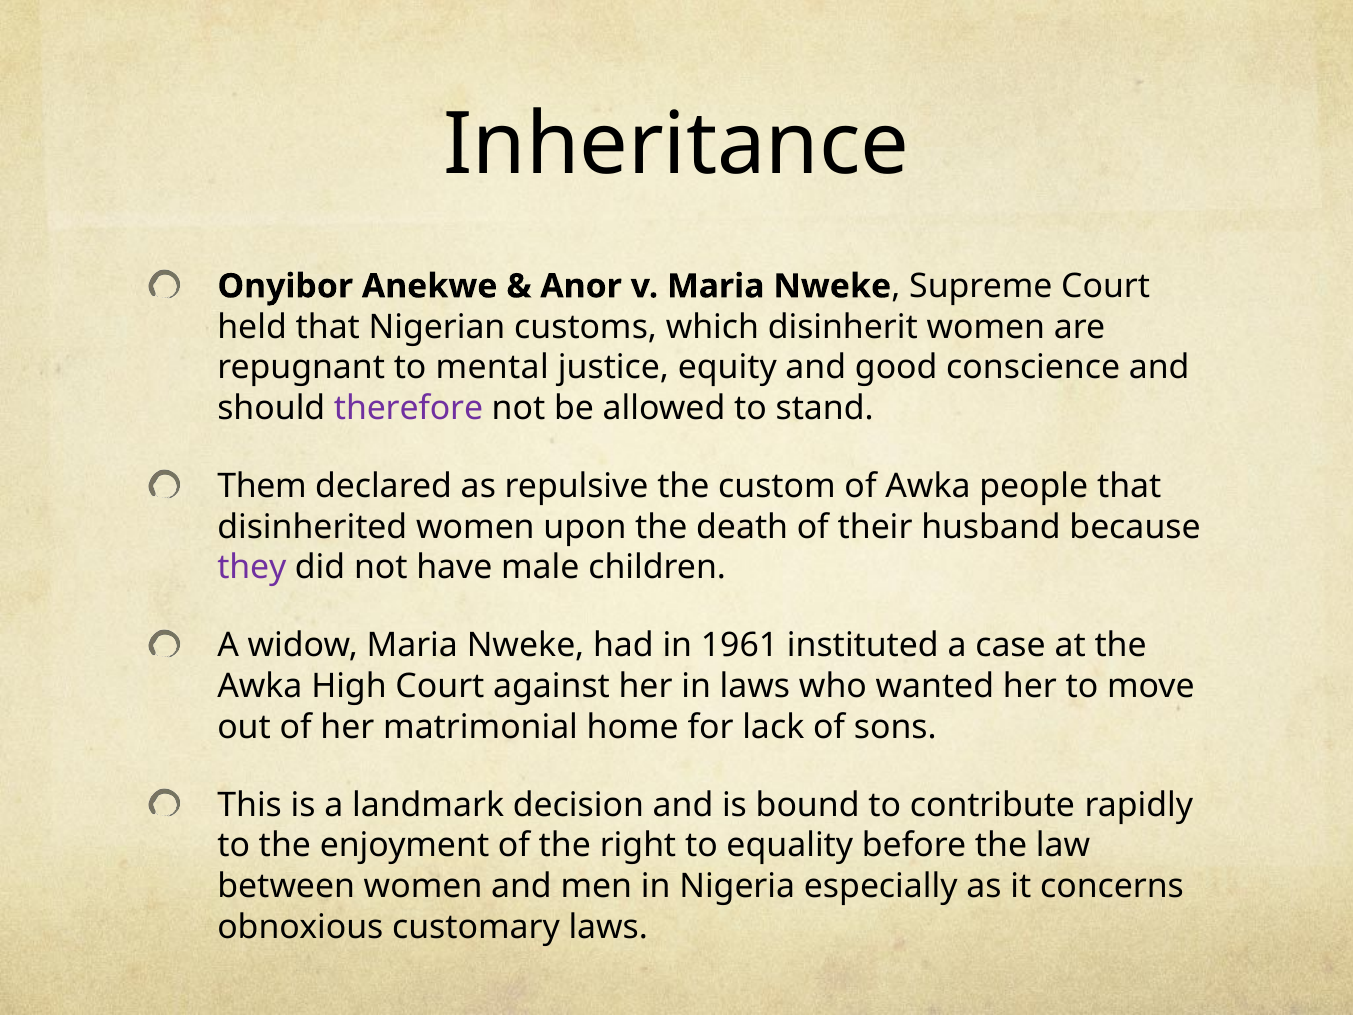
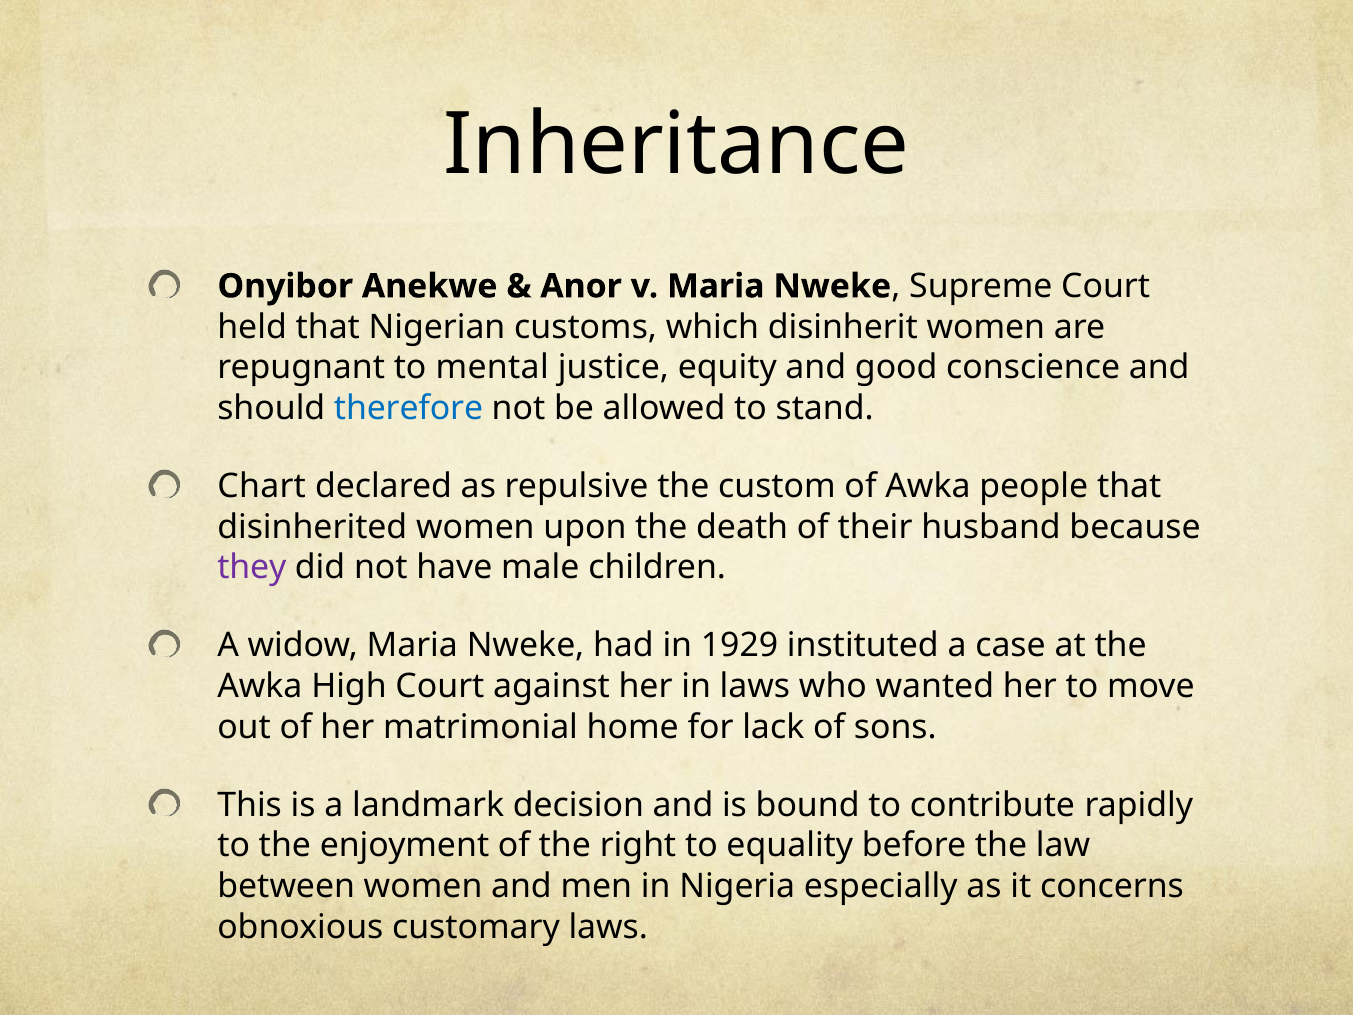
therefore colour: purple -> blue
Them: Them -> Chart
1961: 1961 -> 1929
